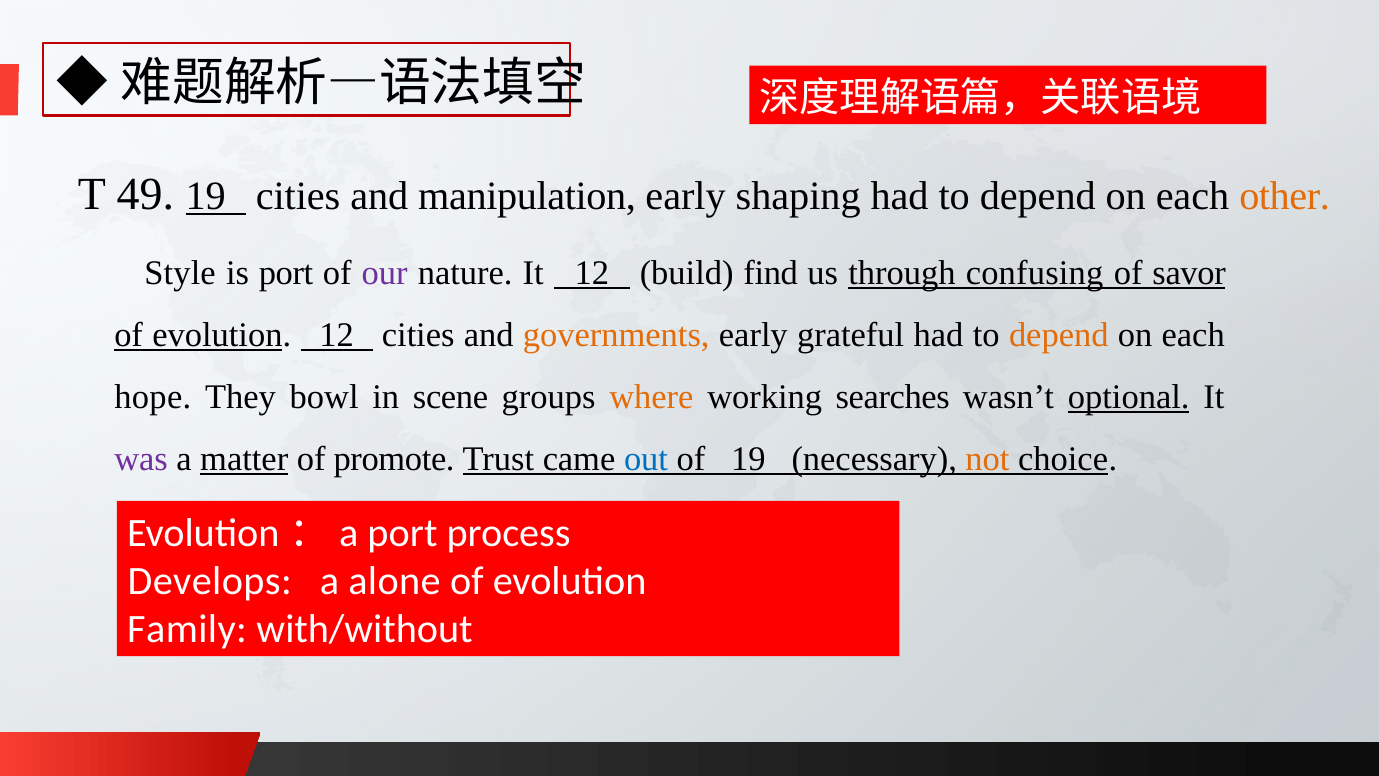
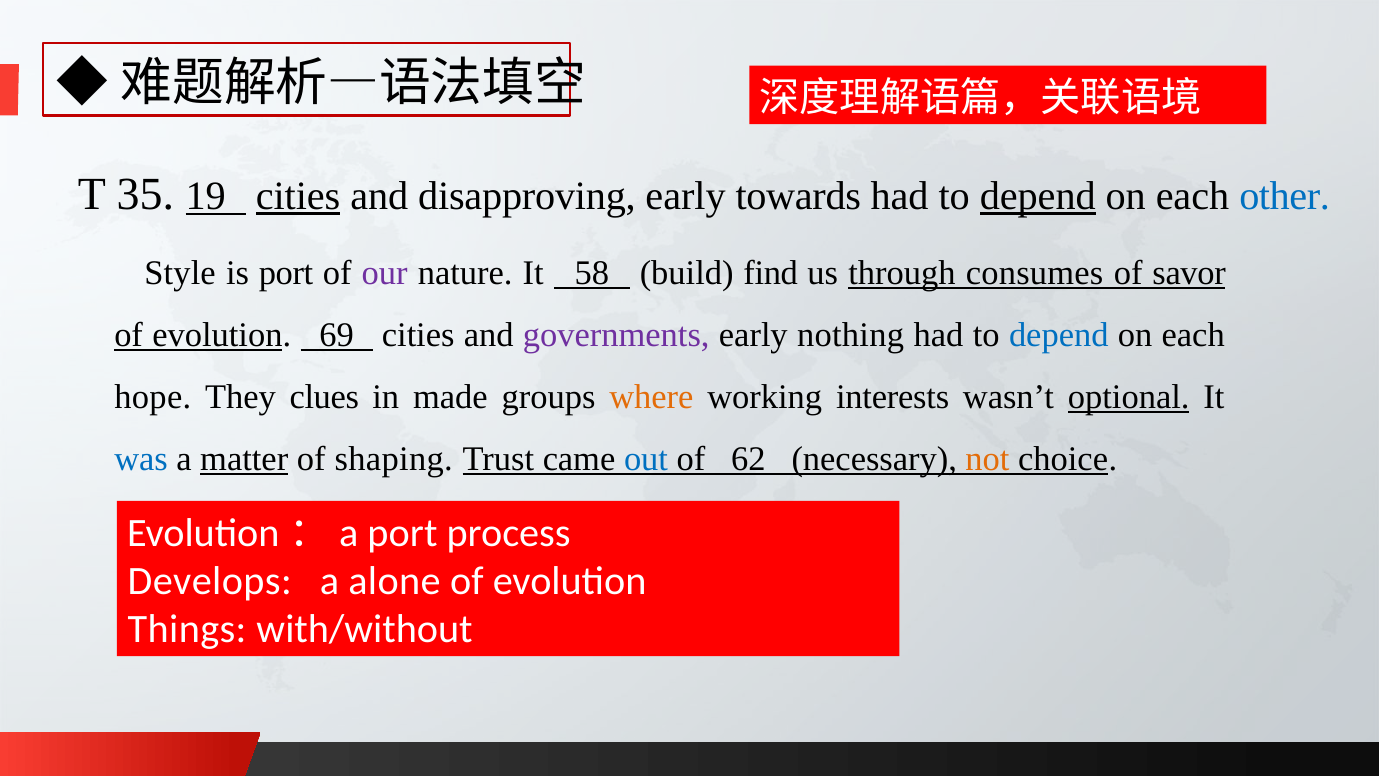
49: 49 -> 35
cities at (298, 196) underline: none -> present
manipulation: manipulation -> disapproving
shaping: shaping -> towards
depend at (1038, 196) underline: none -> present
other colour: orange -> blue
It 12: 12 -> 58
confusing: confusing -> consumes
evolution 12: 12 -> 69
governments colour: orange -> purple
grateful: grateful -> nothing
depend at (1059, 335) colour: orange -> blue
bowl: bowl -> clues
scene: scene -> made
searches: searches -> interests
was colour: purple -> blue
promote: promote -> shaping
of 19: 19 -> 62
Family: Family -> Things
